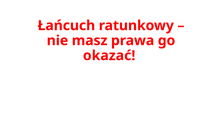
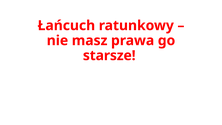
okazać: okazać -> starsze
